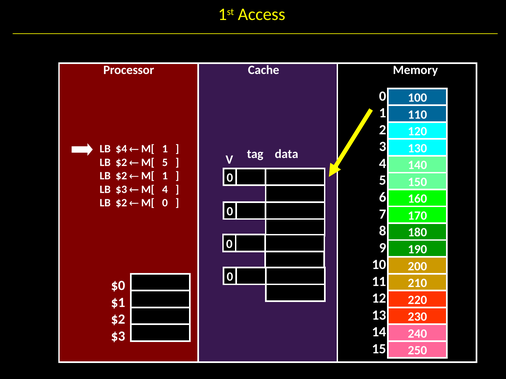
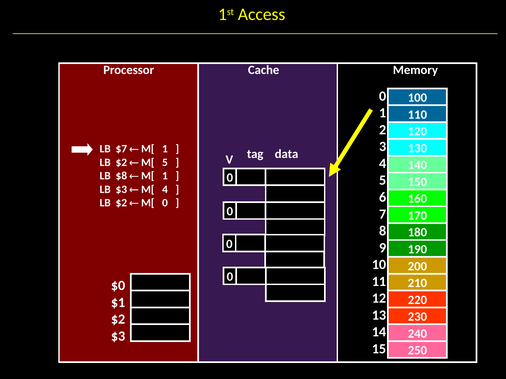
$4: $4 -> $7
$2 at (121, 176): $2 -> $8
